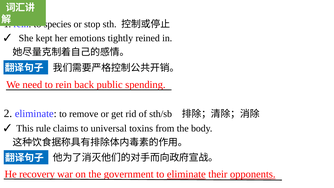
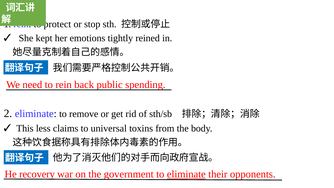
species: species -> protect
rule: rule -> less
opponents underline: present -> none
